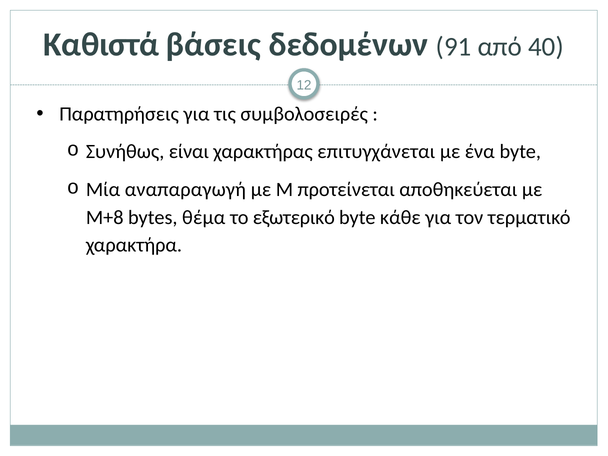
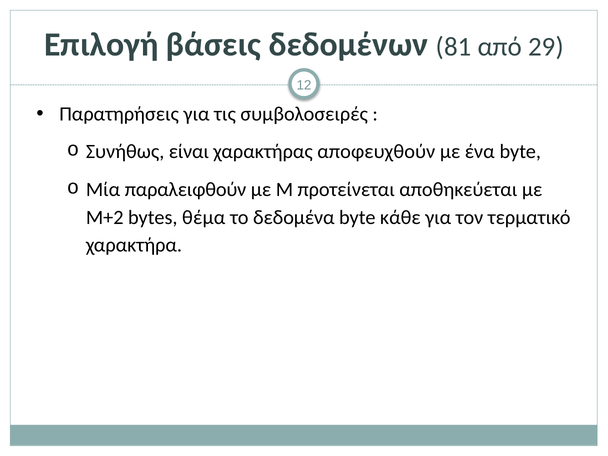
Καθιστά: Καθιστά -> Επιλογή
91: 91 -> 81
40: 40 -> 29
επιτυγχάνεται: επιτυγχάνεται -> αποφευχθούν
αναπαραγωγή: αναπαραγωγή -> παραλειφθούν
Μ+8: Μ+8 -> Μ+2
εξωτερικό: εξωτερικό -> δεδομένα
